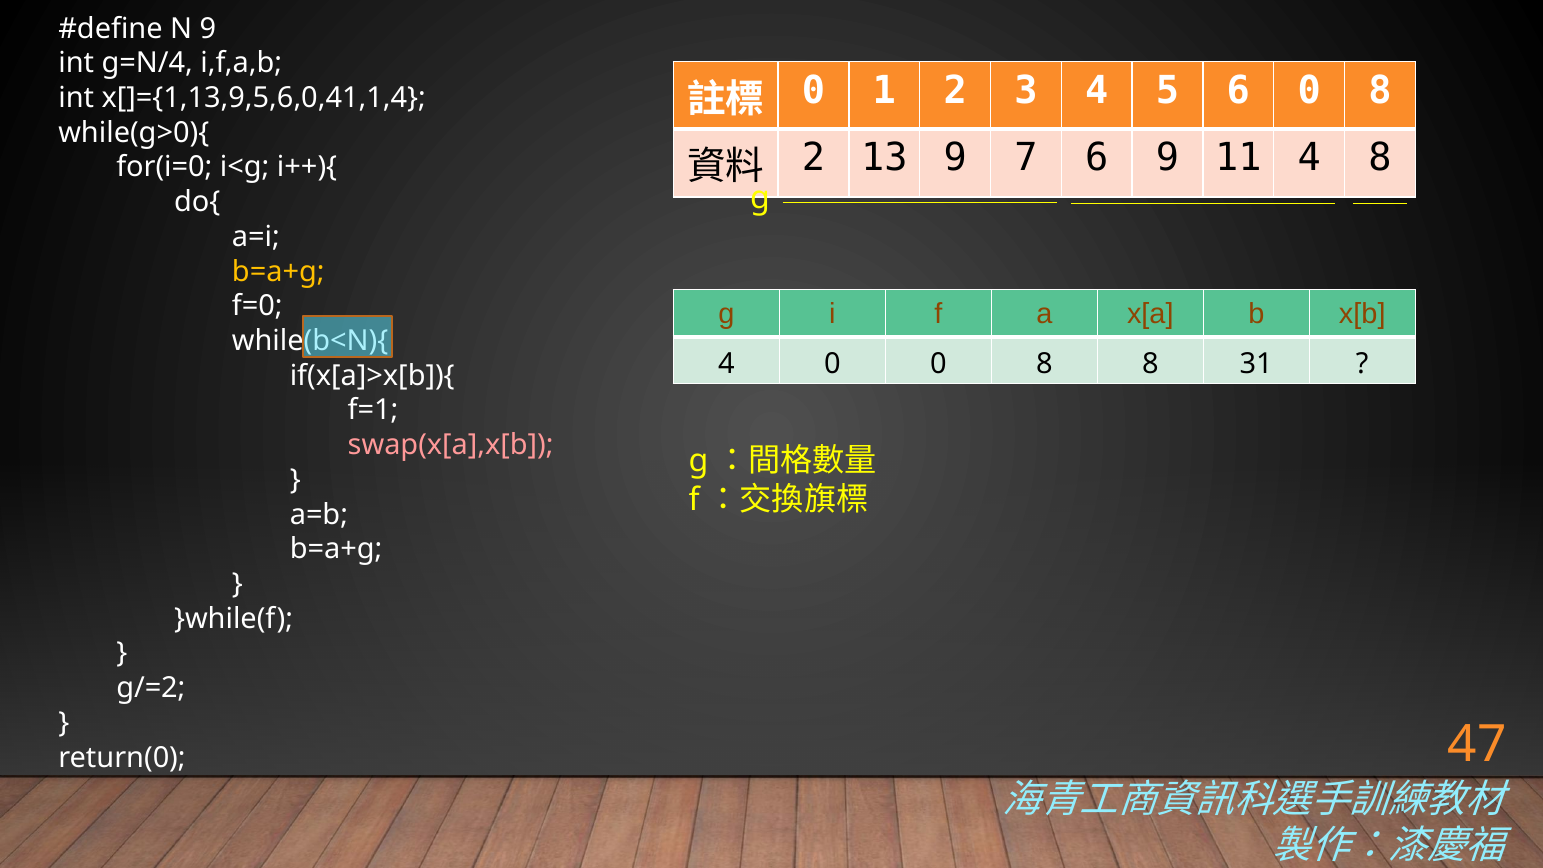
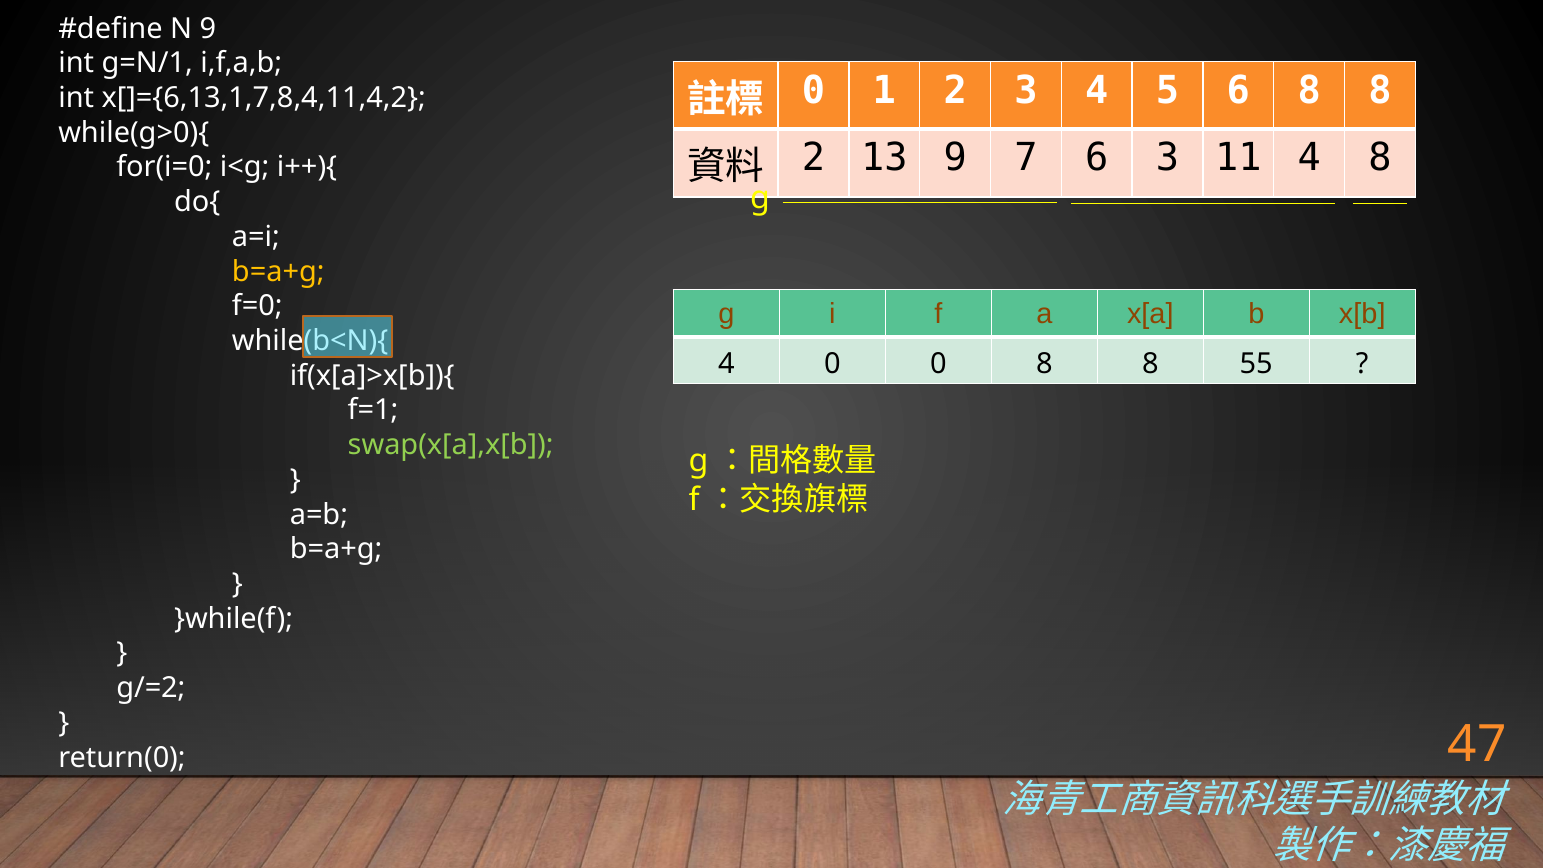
g=N/4: g=N/4 -> g=N/1
6 0: 0 -> 8
x[]={1,13,9,5,6,0,41,1,4: x[]={1,13,9,5,6,0,41,1,4 -> x[]={6,13,1,7,8,4,11,4,2
6 9: 9 -> 3
31: 31 -> 55
swap(x[a],x[b colour: pink -> light green
